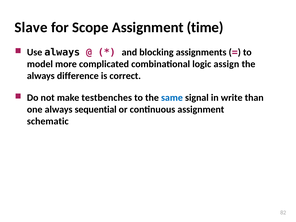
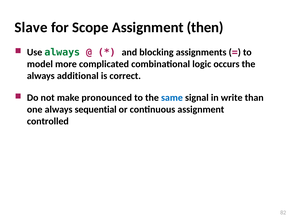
time: time -> then
always at (62, 52) colour: black -> green
assign: assign -> occurs
difference: difference -> additional
testbenches: testbenches -> pronounced
schematic: schematic -> controlled
